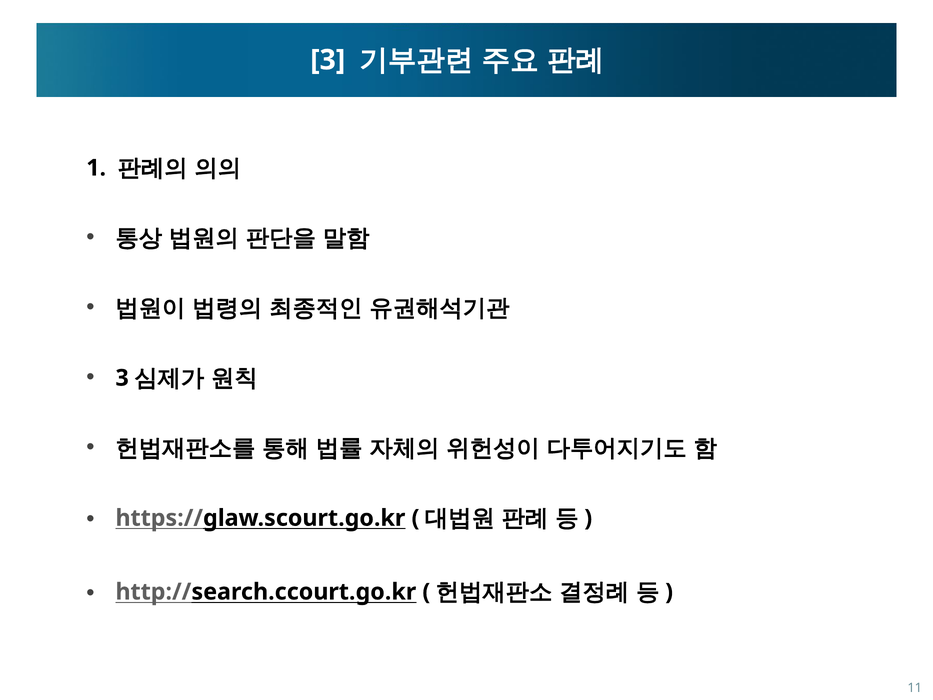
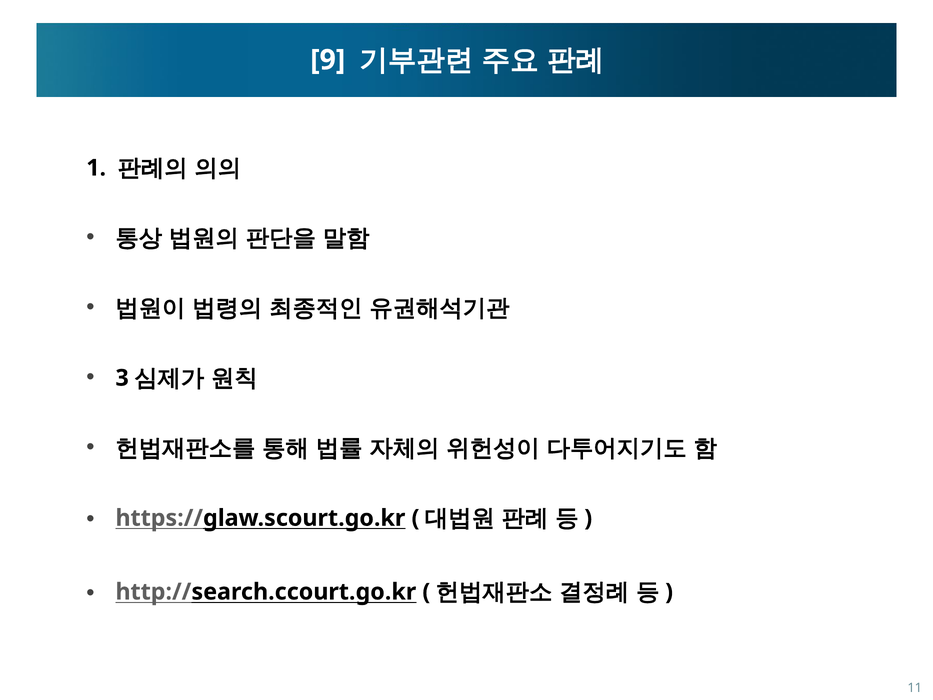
3 at (328, 60): 3 -> 9
